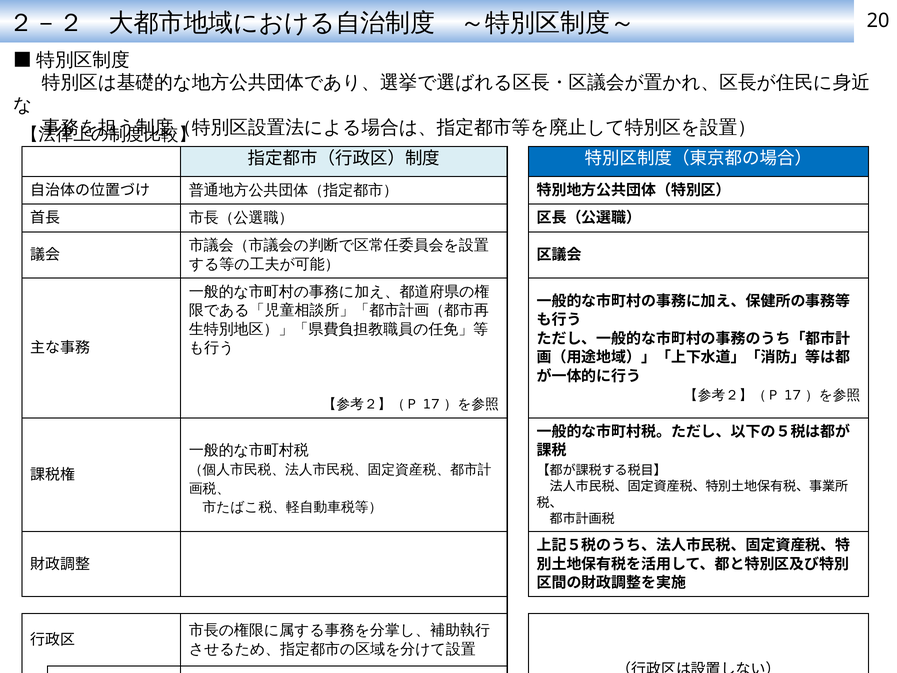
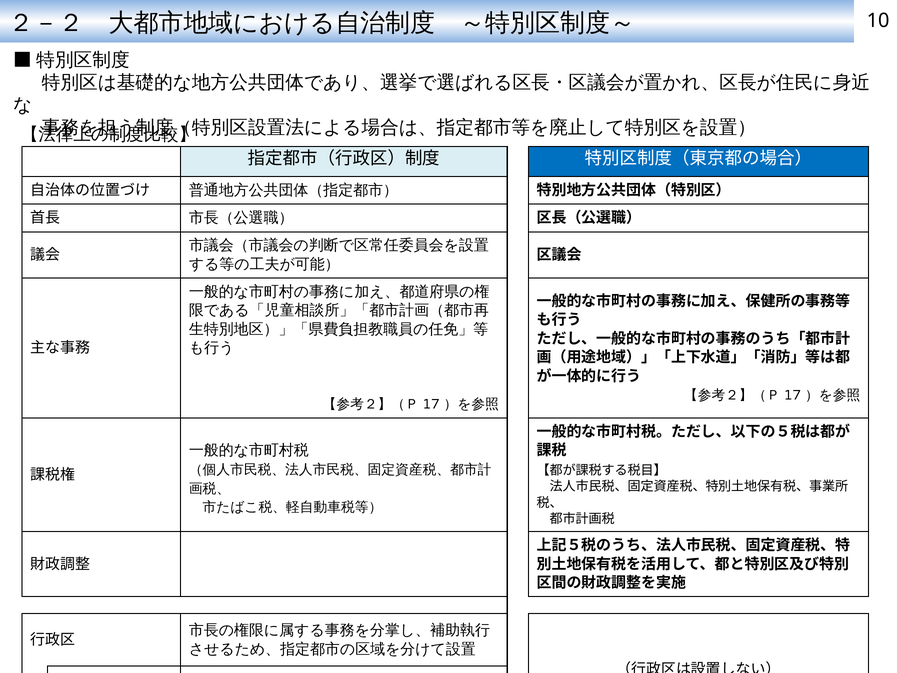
20: 20 -> 10
